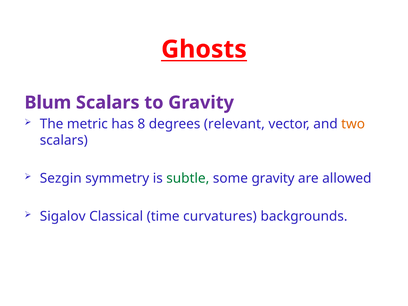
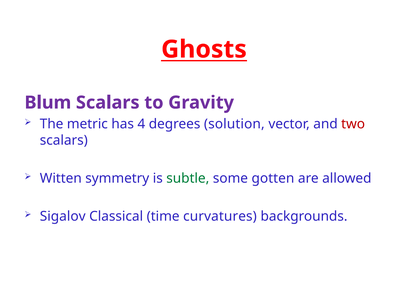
8: 8 -> 4
relevant: relevant -> solution
two colour: orange -> red
Sezgin: Sezgin -> Witten
some gravity: gravity -> gotten
